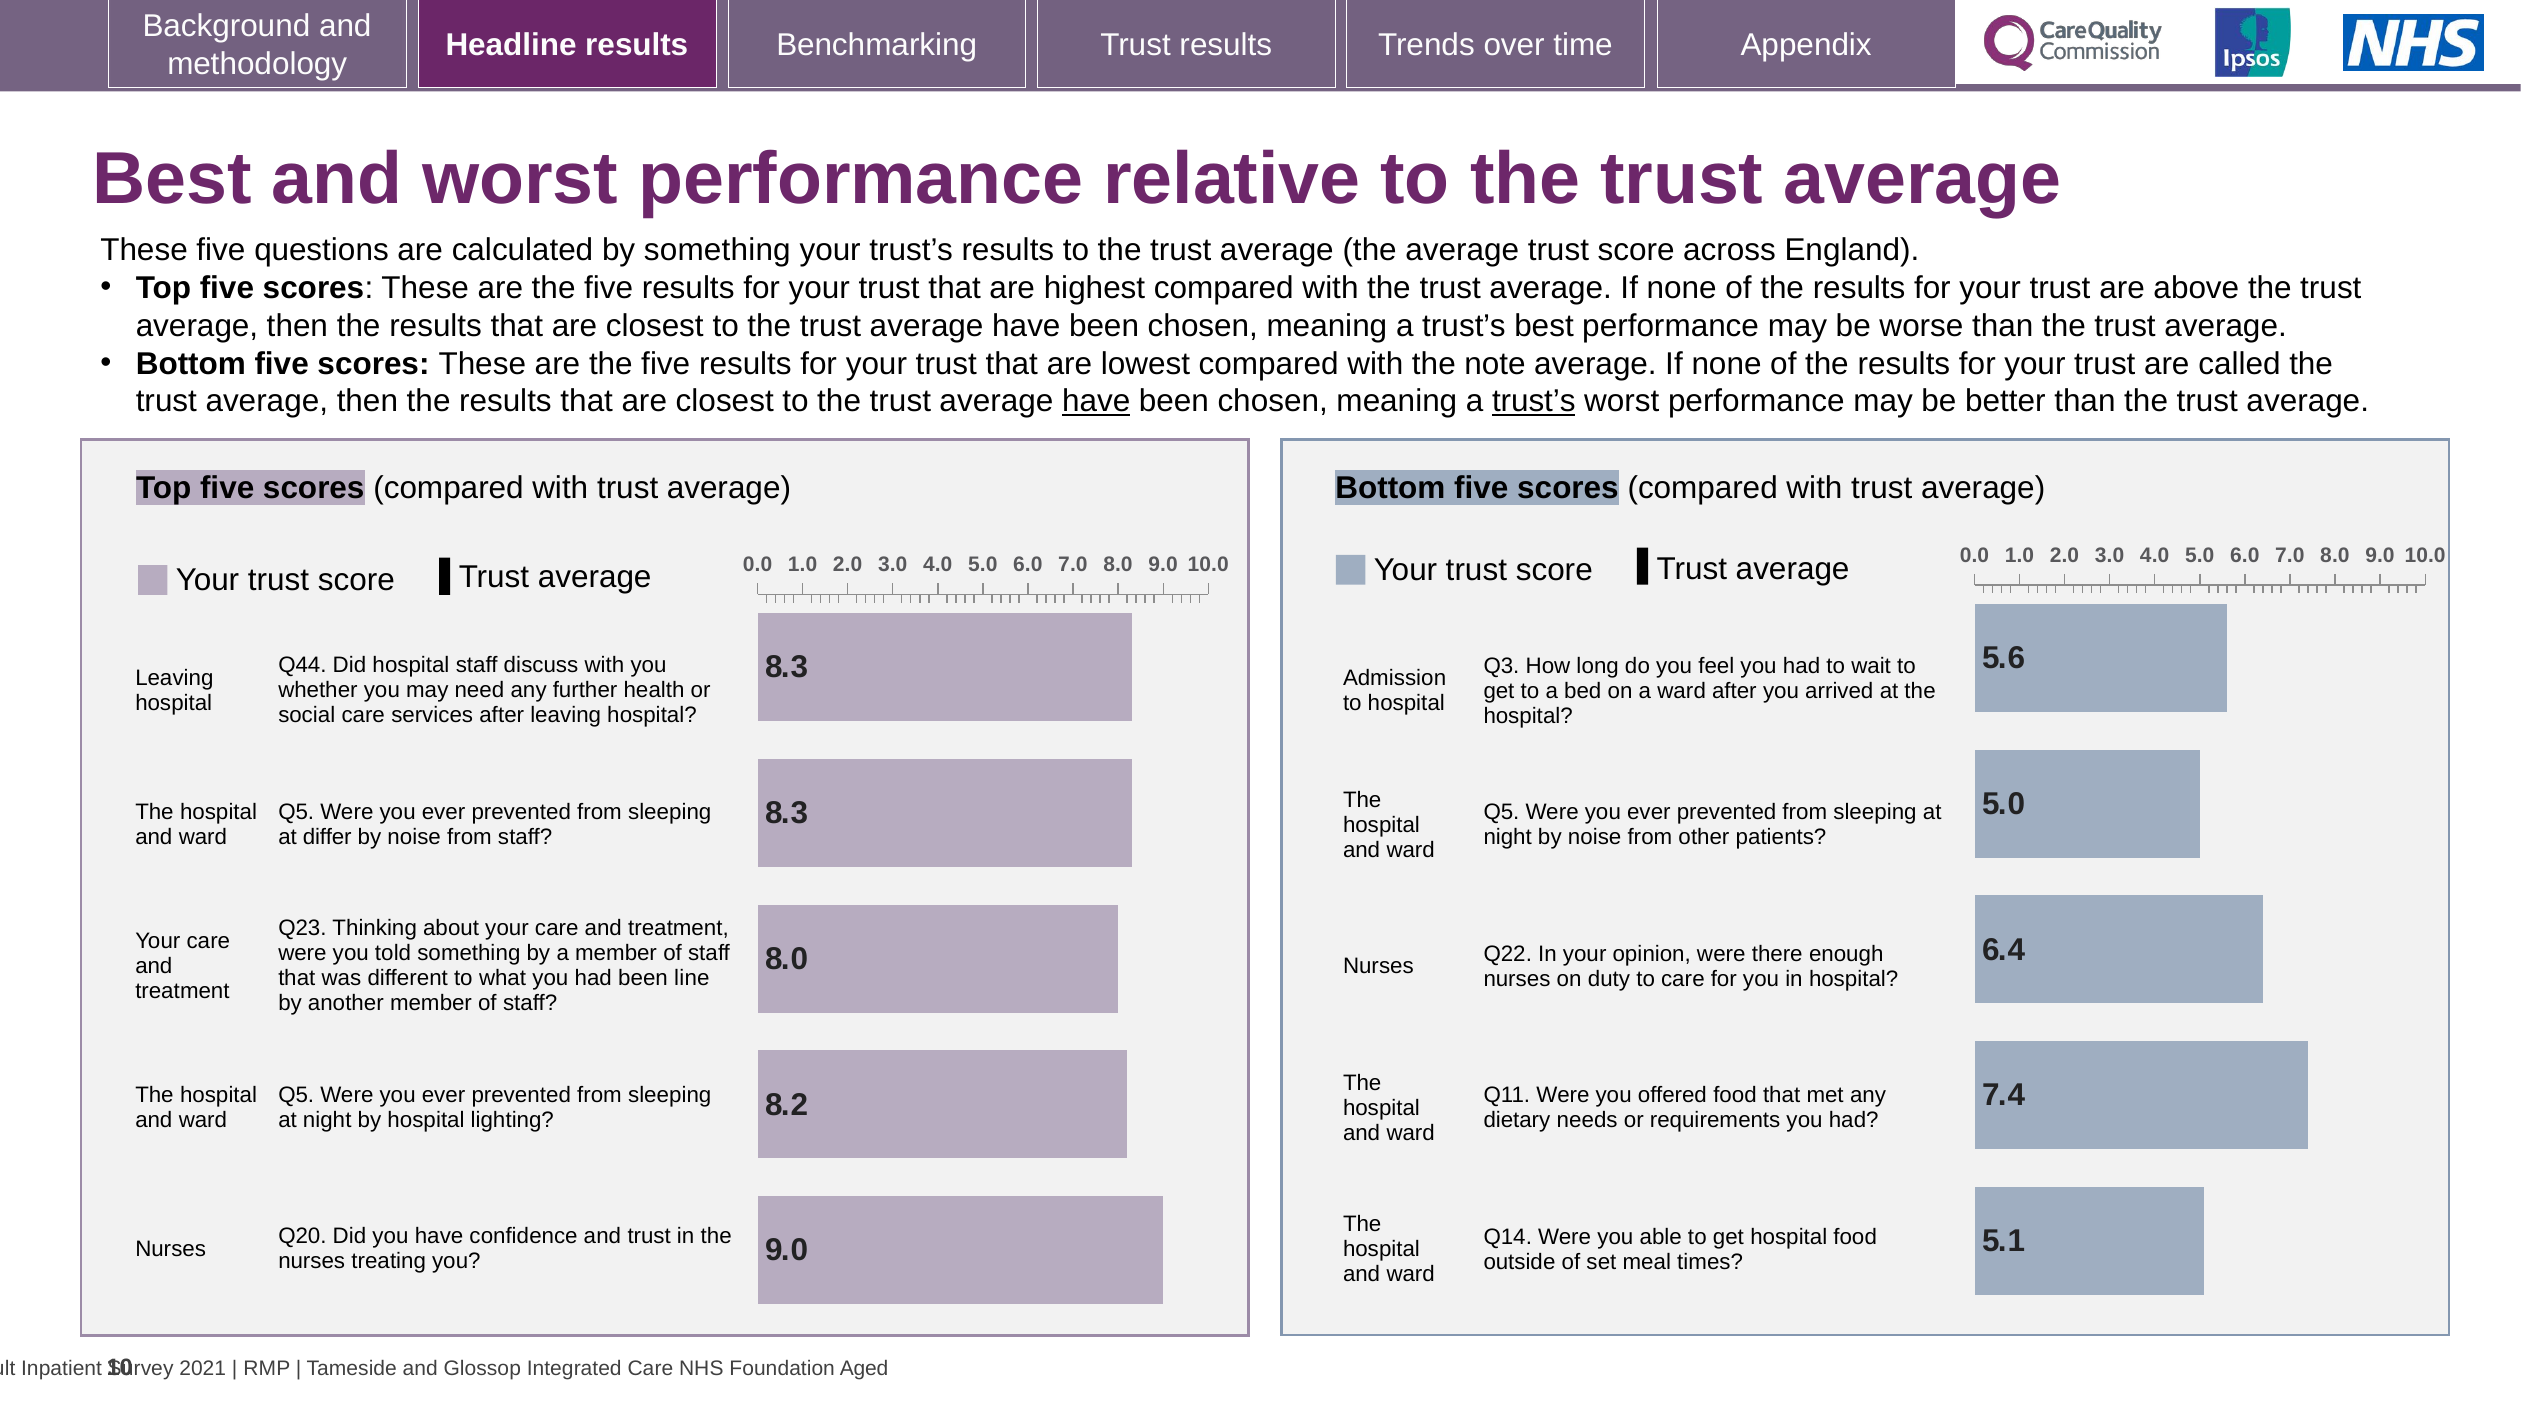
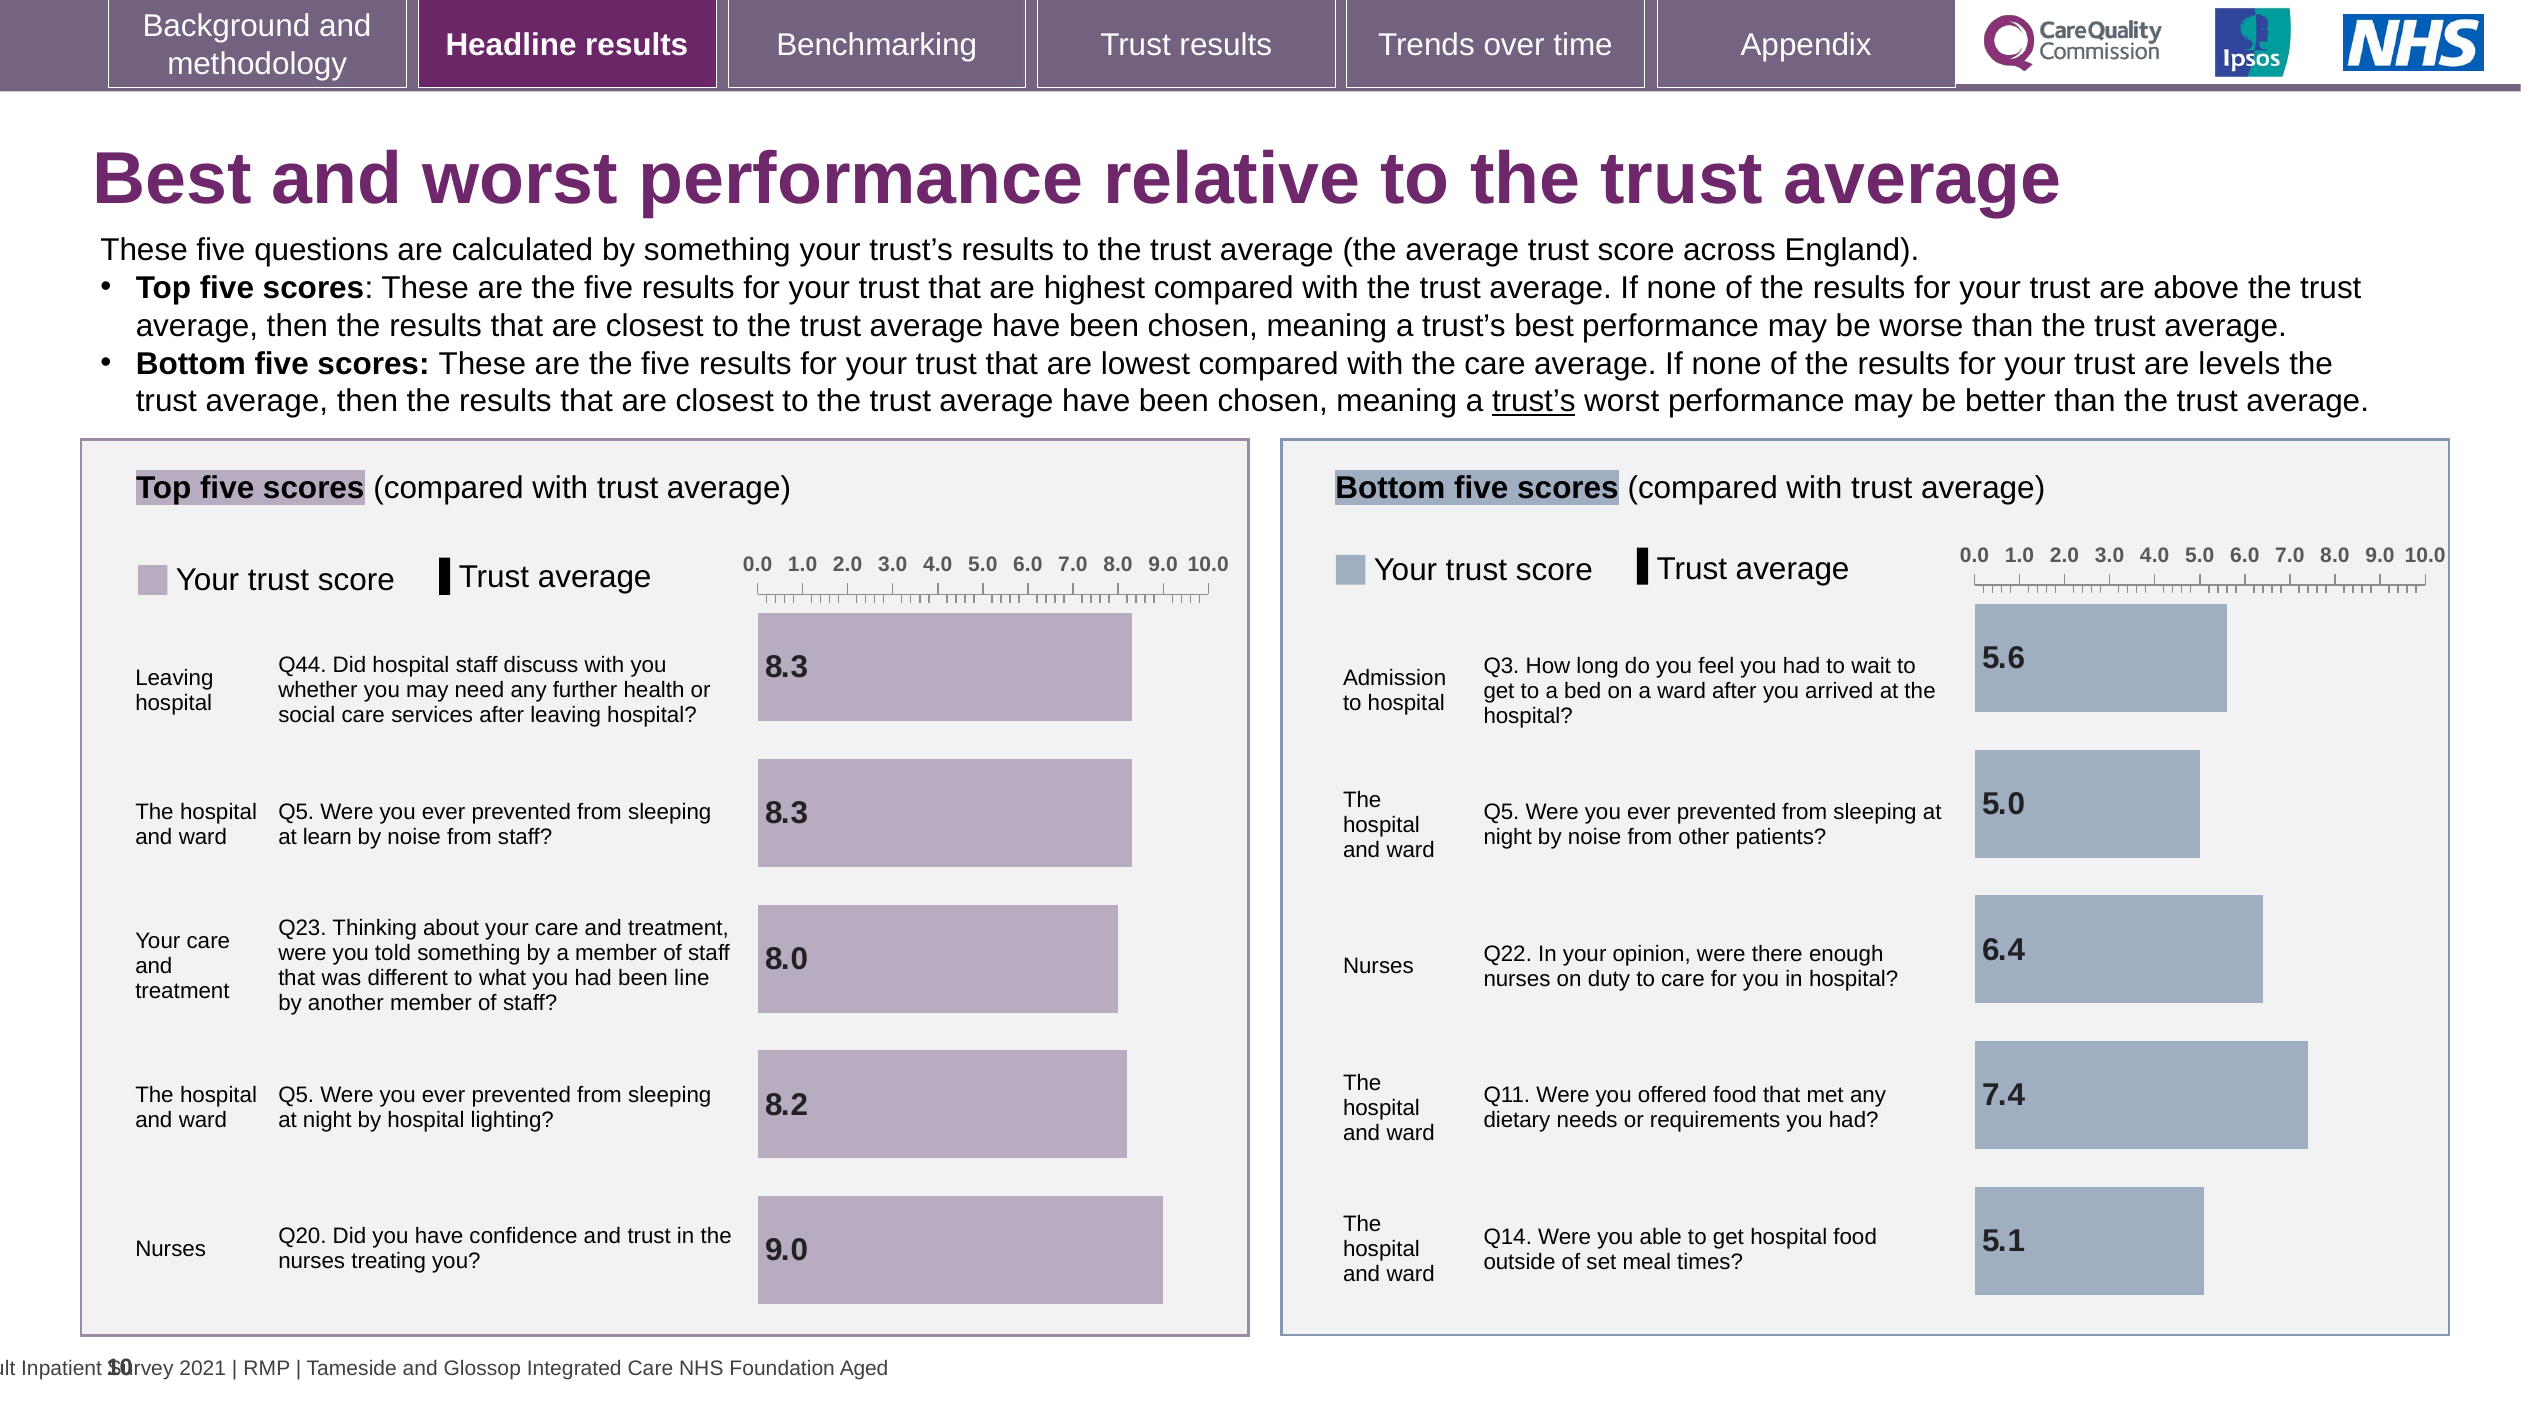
the note: note -> care
called: called -> levels
have at (1096, 402) underline: present -> none
differ: differ -> learn
